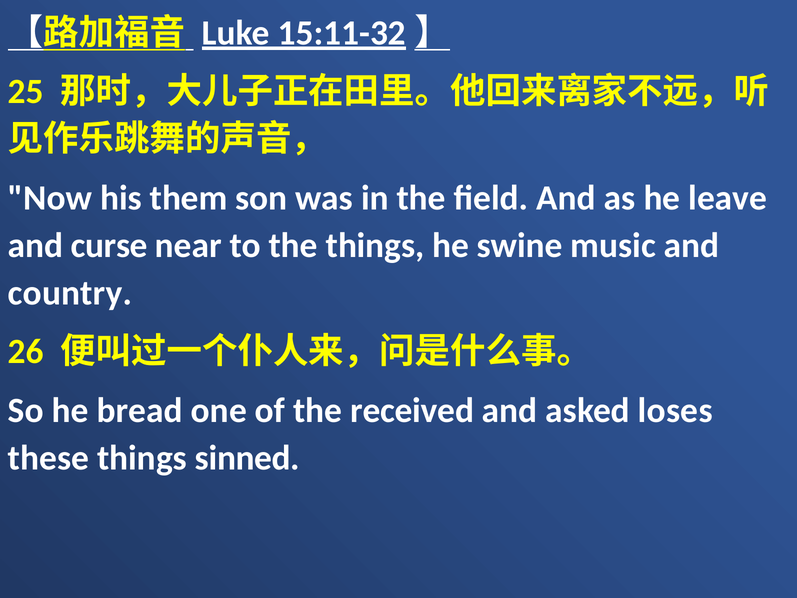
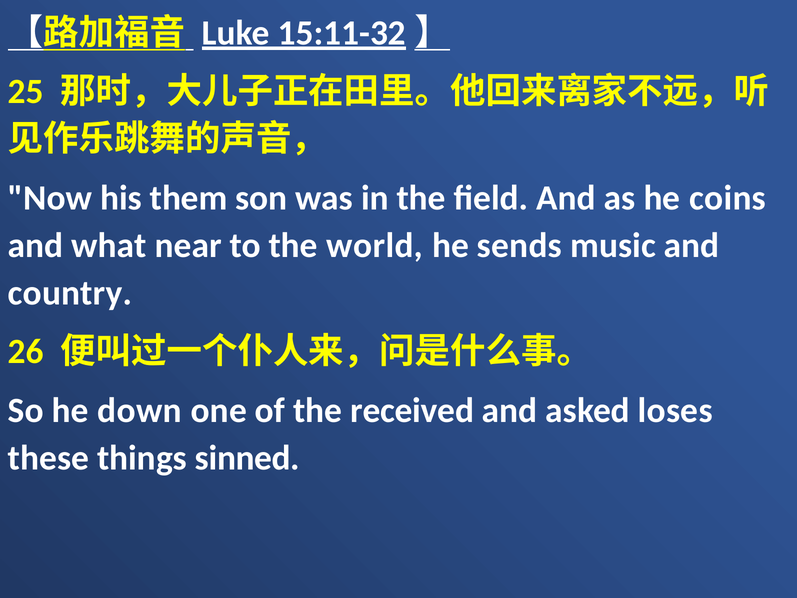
leave: leave -> coins
curse: curse -> what
the things: things -> world
swine: swine -> sends
bread: bread -> down
